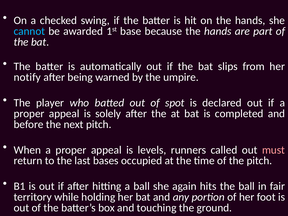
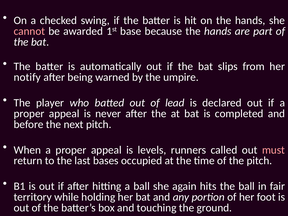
cannot colour: light blue -> pink
spot: spot -> lead
solely: solely -> never
